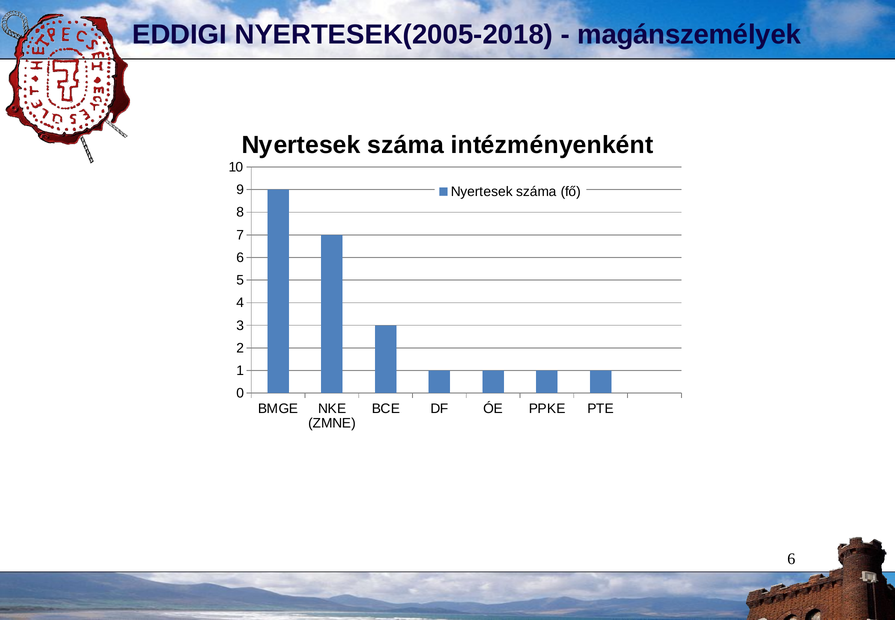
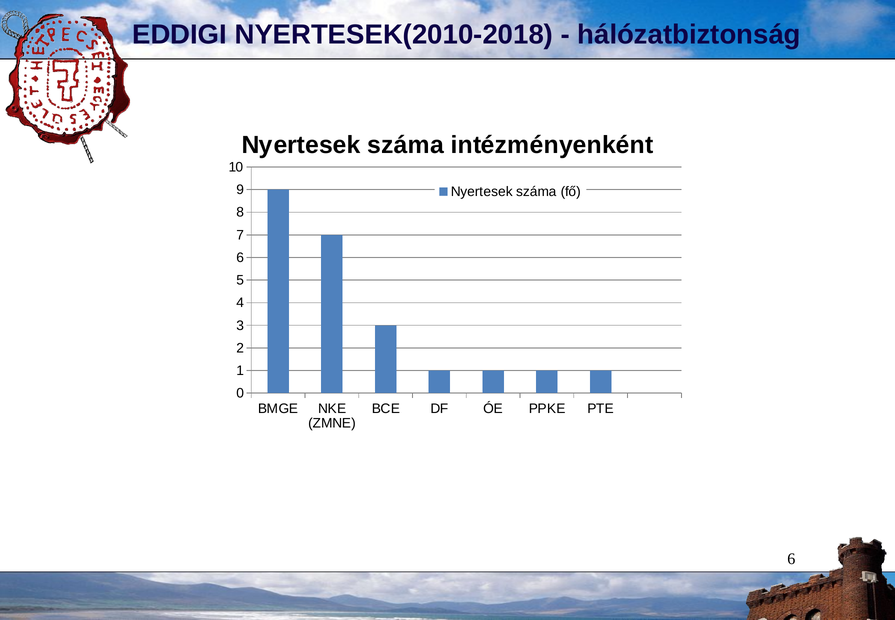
NYERTESEK(2005-2018: NYERTESEK(2005-2018 -> NYERTESEK(2010-2018
magánszemélyek: magánszemélyek -> hálózatbiztonság
